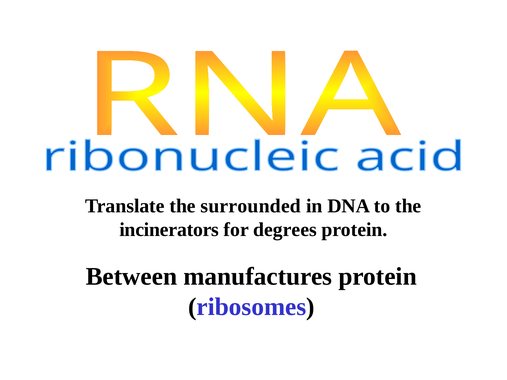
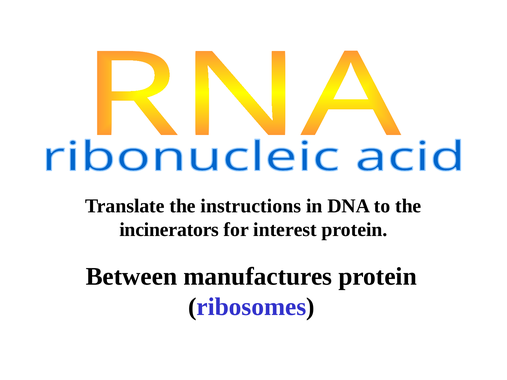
surrounded: surrounded -> instructions
degrees: degrees -> interest
